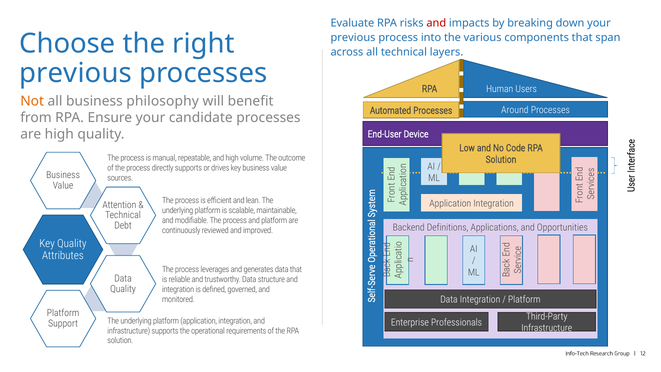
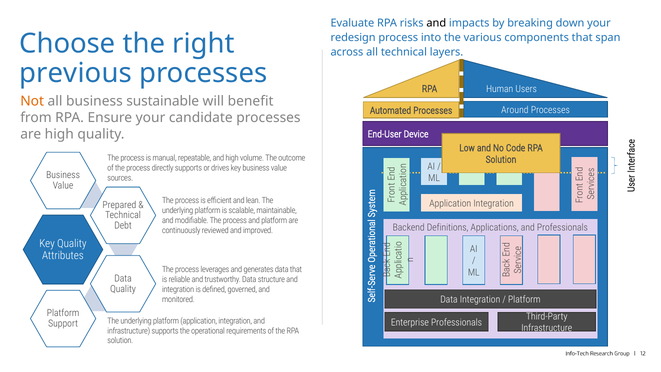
and at (436, 23) colour: red -> black
previous at (353, 38): previous -> redesign
philosophy: philosophy -> sustainable
Attention: Attention -> Prepared
and Opportunities: Opportunities -> Professionals
